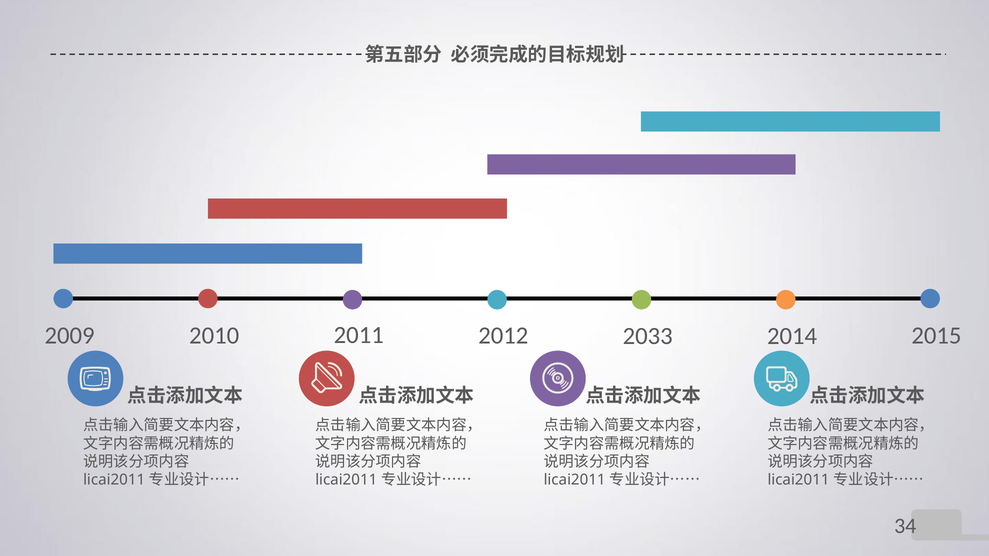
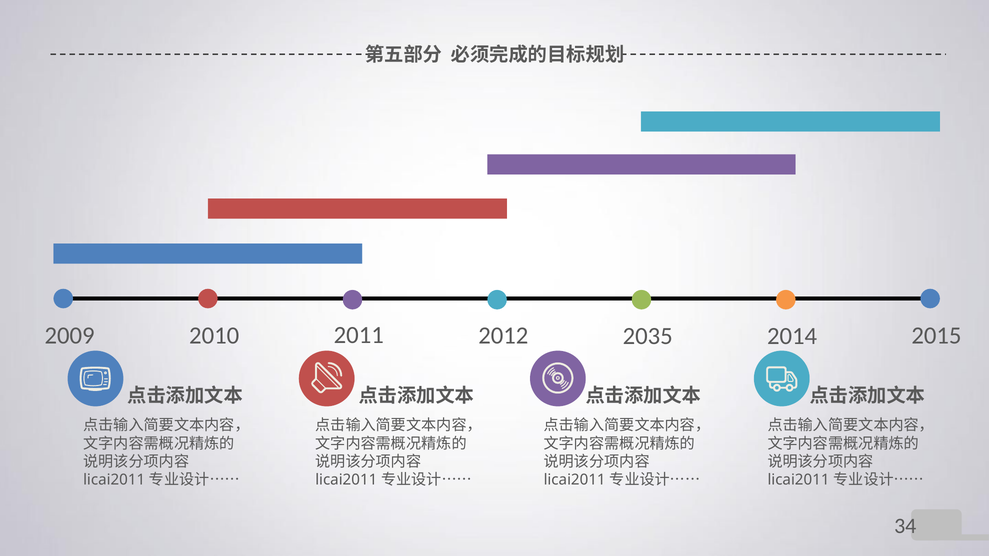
2033: 2033 -> 2035
